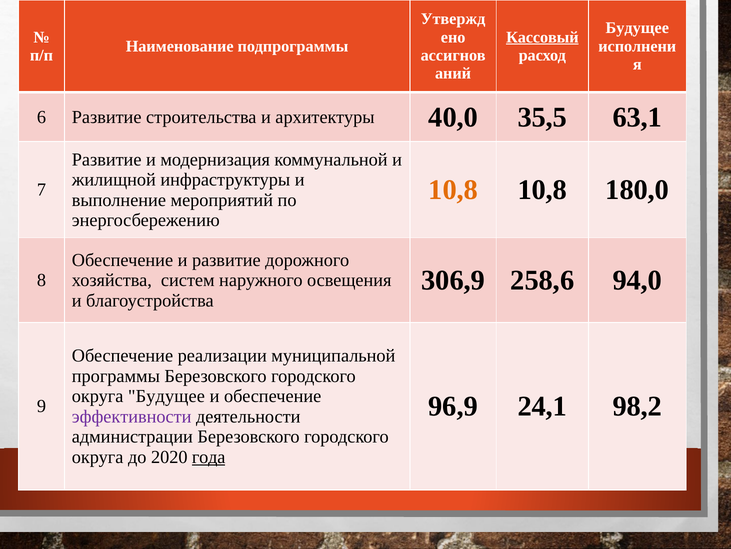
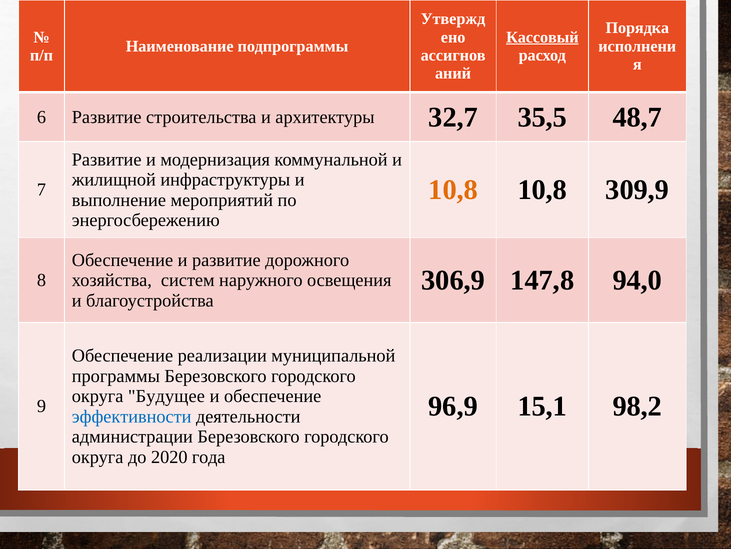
Будущее at (637, 28): Будущее -> Порядка
40,0: 40,0 -> 32,7
63,1: 63,1 -> 48,7
180,0: 180,0 -> 309,9
258,6: 258,6 -> 147,8
24,1: 24,1 -> 15,1
эффективности colour: purple -> blue
года underline: present -> none
